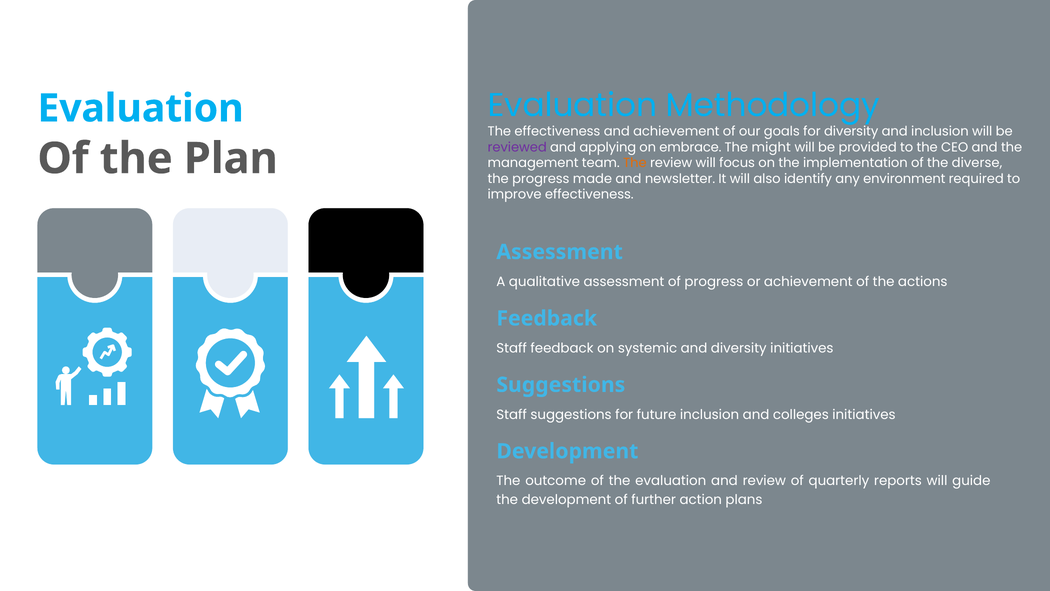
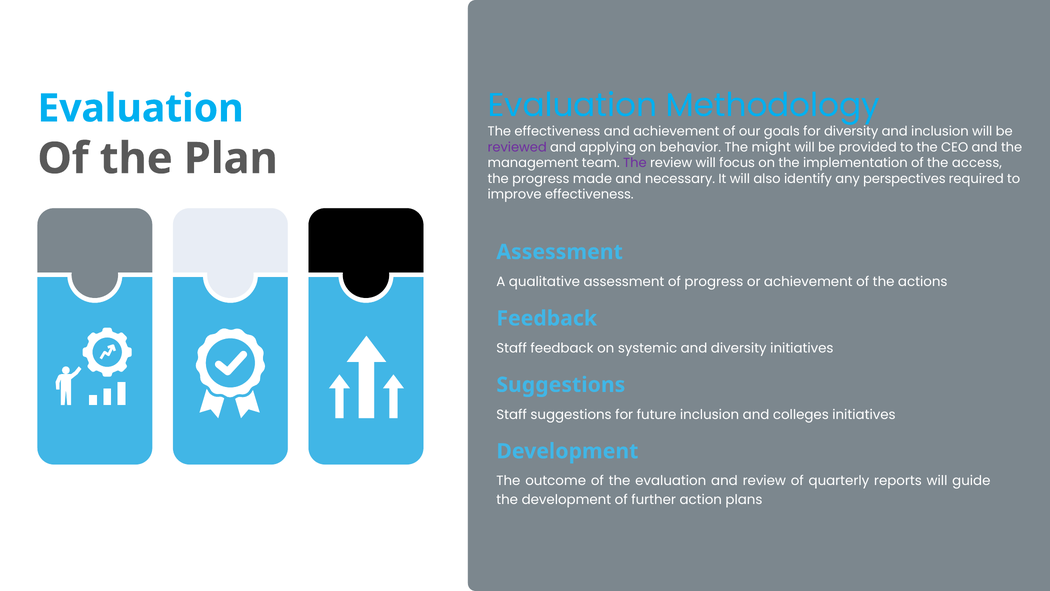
embrace: embrace -> behavior
The at (635, 163) colour: orange -> purple
diverse: diverse -> access
newsletter: newsletter -> necessary
environment: environment -> perspectives
